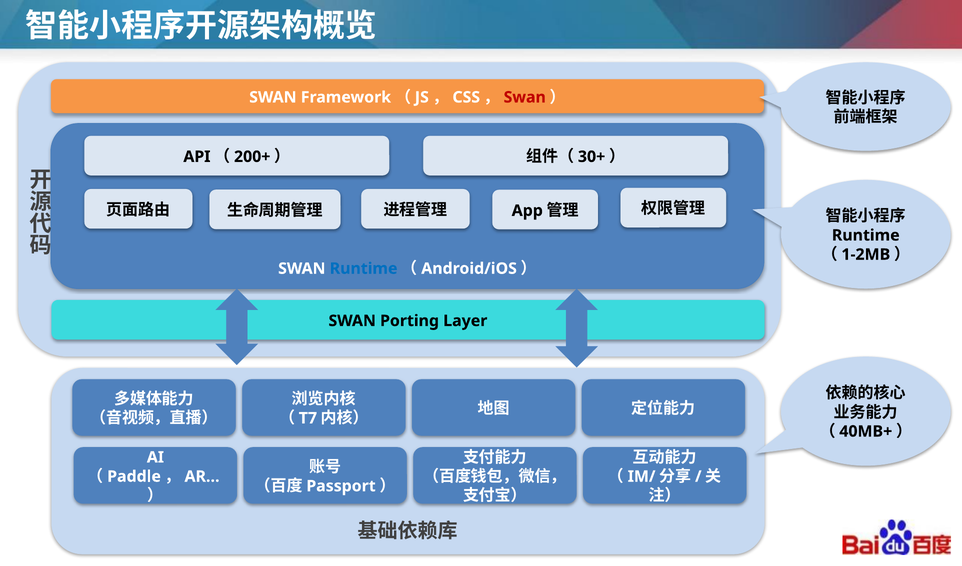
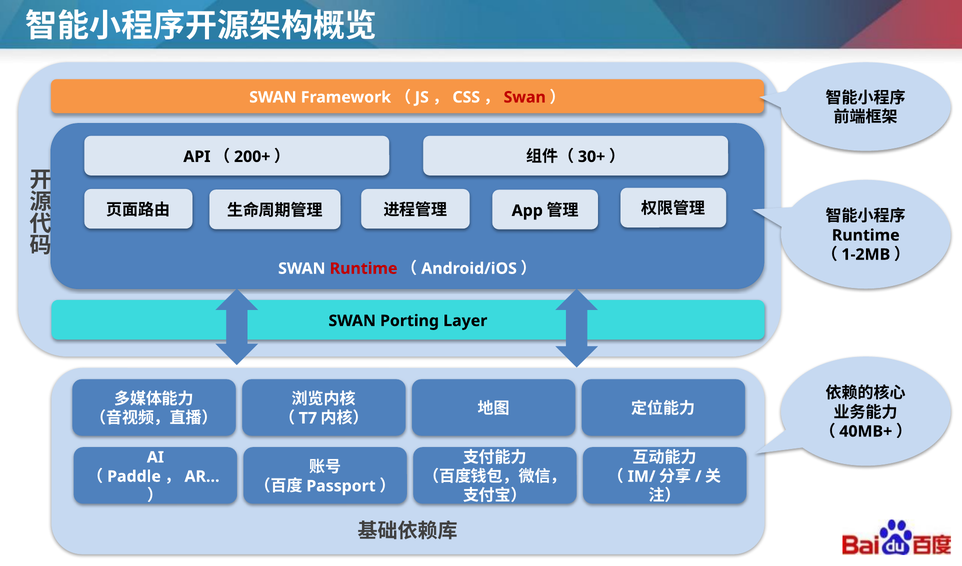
Runtime at (364, 269) colour: blue -> red
